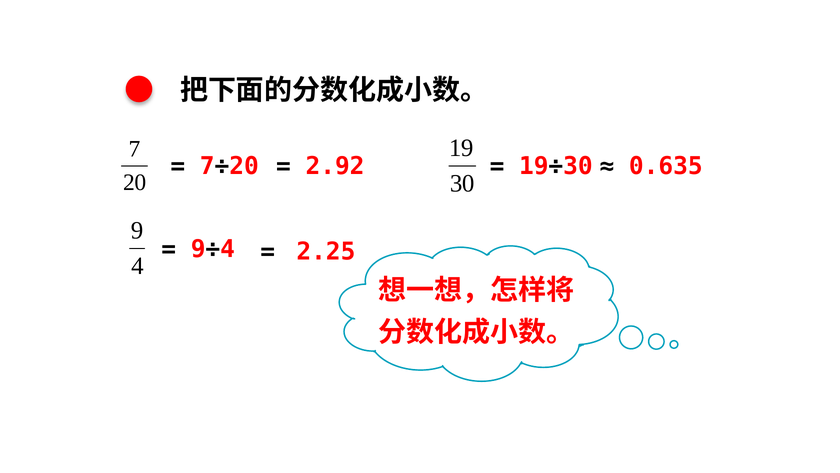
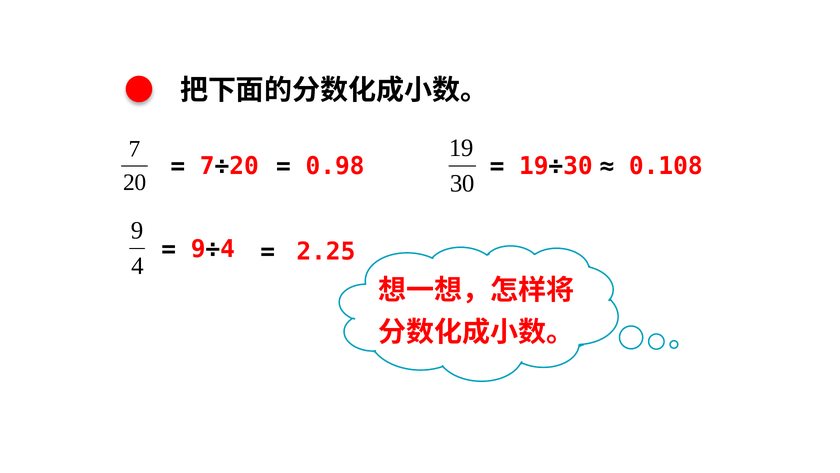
2.92: 2.92 -> 0.98
0.635: 0.635 -> 0.108
